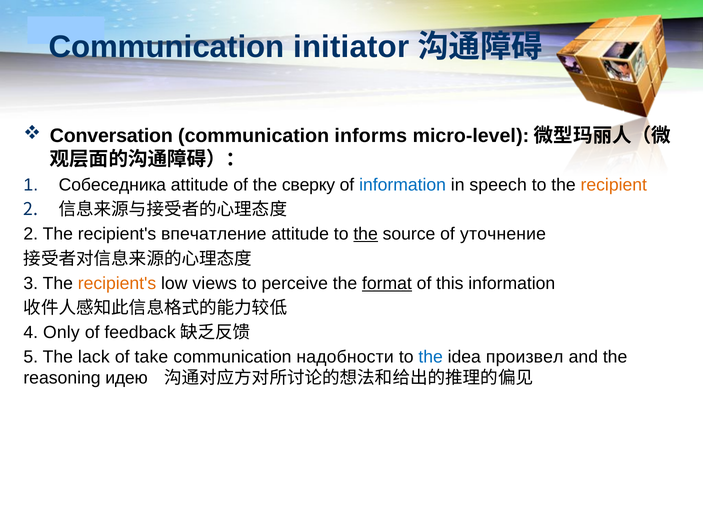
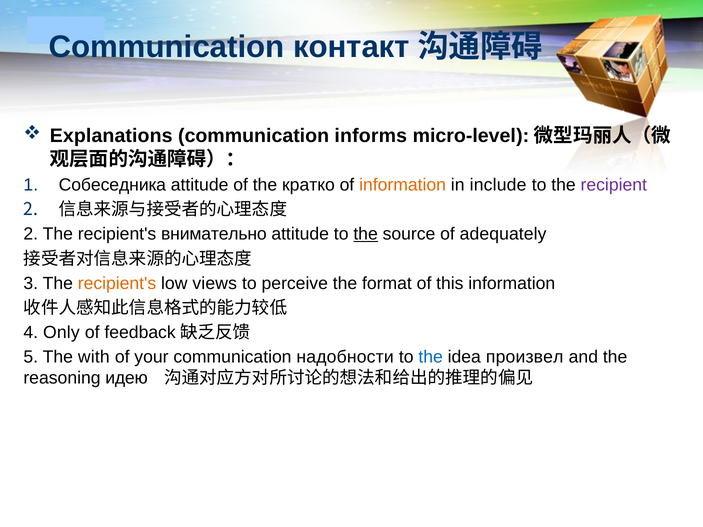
initiator: initiator -> контакт
Conversation: Conversation -> Explanations
сверку: сверку -> кратко
information at (403, 185) colour: blue -> orange
speech: speech -> include
recipient colour: orange -> purple
впечатление: впечатление -> внимательно
уточнение: уточнение -> adequately
format underline: present -> none
lack: lack -> with
take: take -> your
